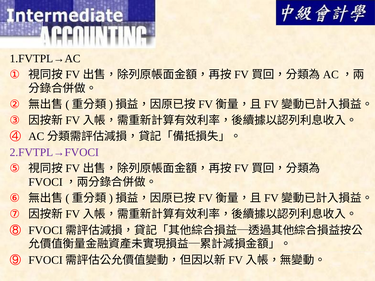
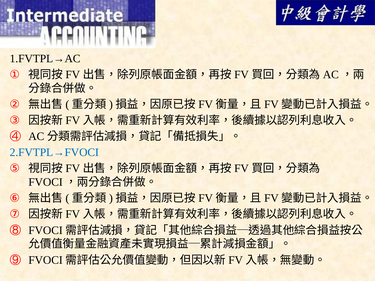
2.FVTPL→FVOCI colour: purple -> blue
